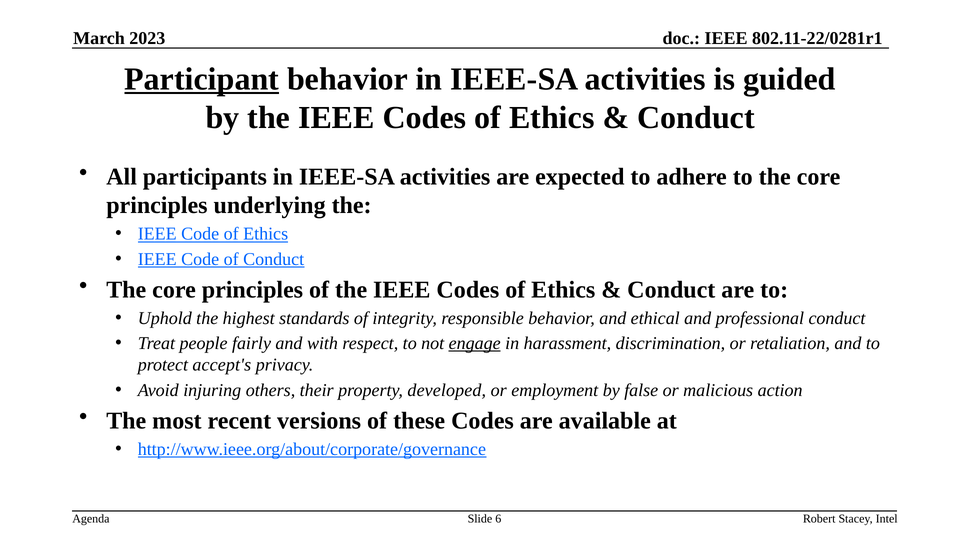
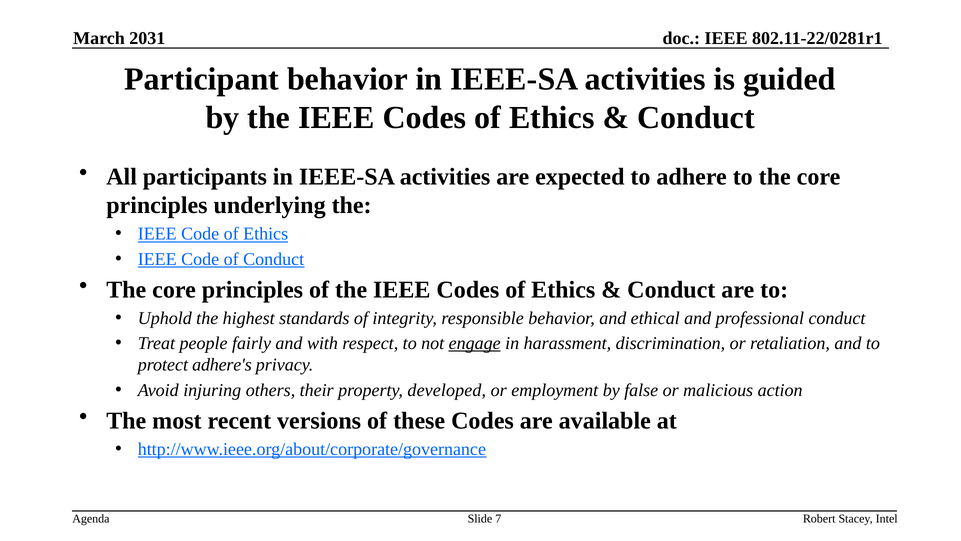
2023: 2023 -> 2031
Participant underline: present -> none
accept's: accept's -> adhere's
6: 6 -> 7
